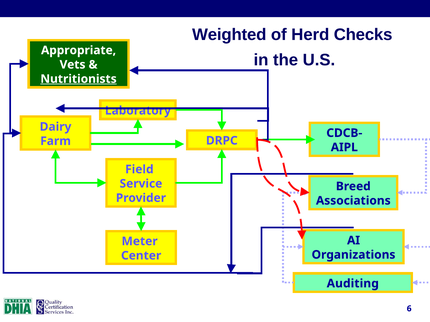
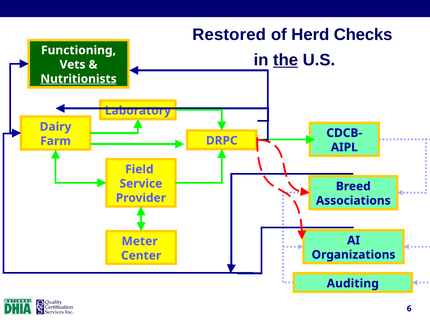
Weighted: Weighted -> Restored
Appropriate: Appropriate -> Functioning
the underline: none -> present
